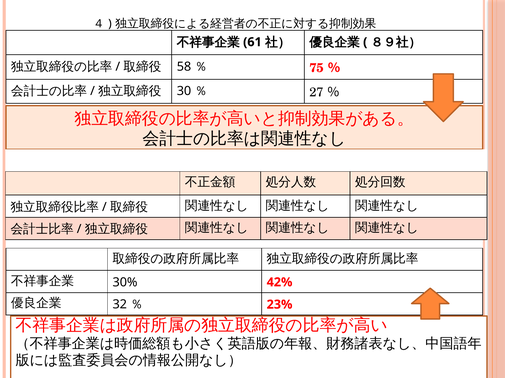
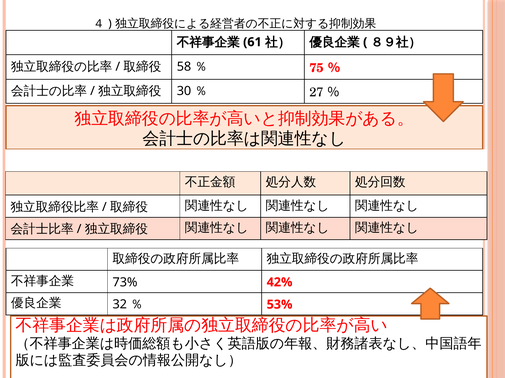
30%: 30% -> 73%
23%: 23% -> 53%
